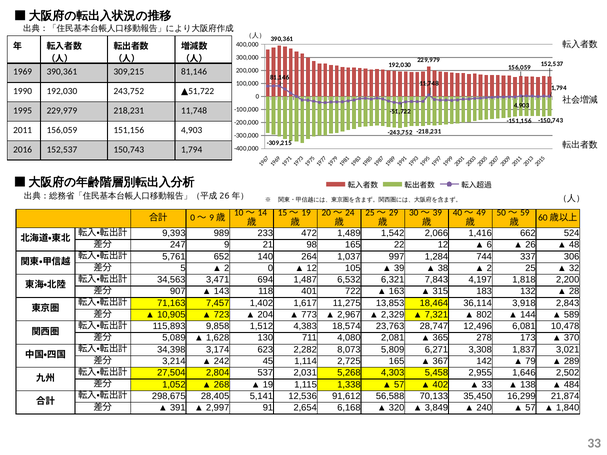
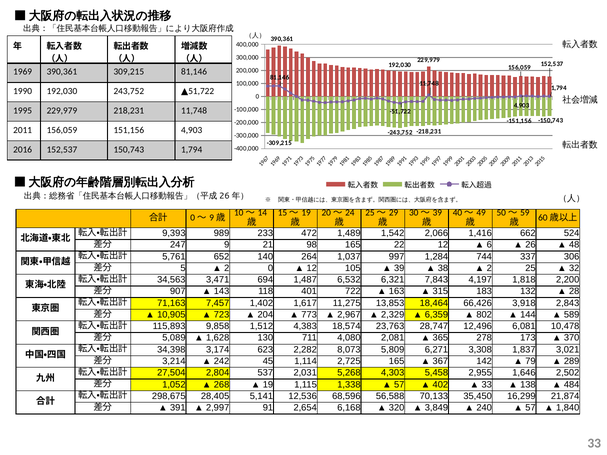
36,114: 36,114 -> 66,426
7,321: 7,321 -> 6,359
91,612: 91,612 -> 68,596
